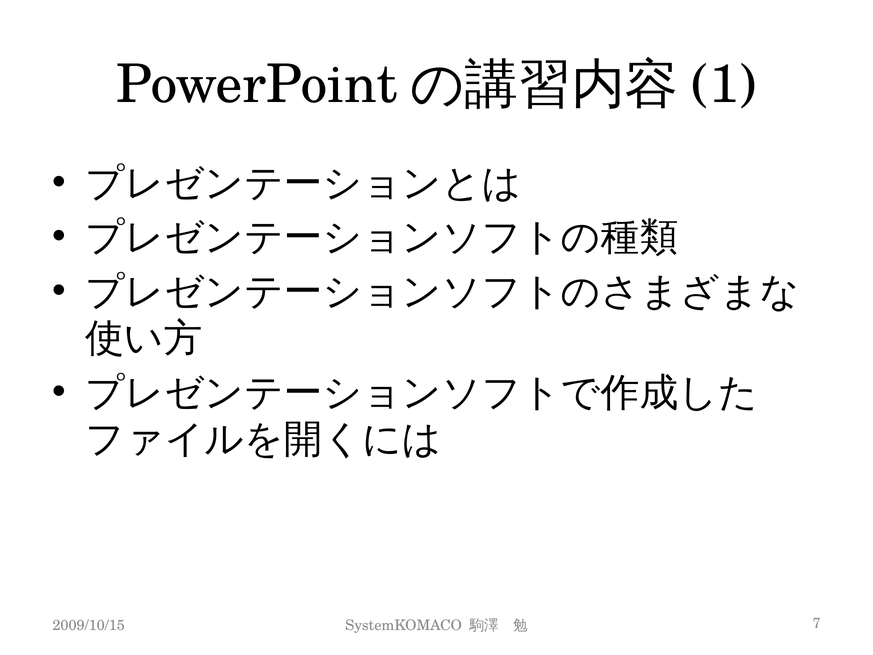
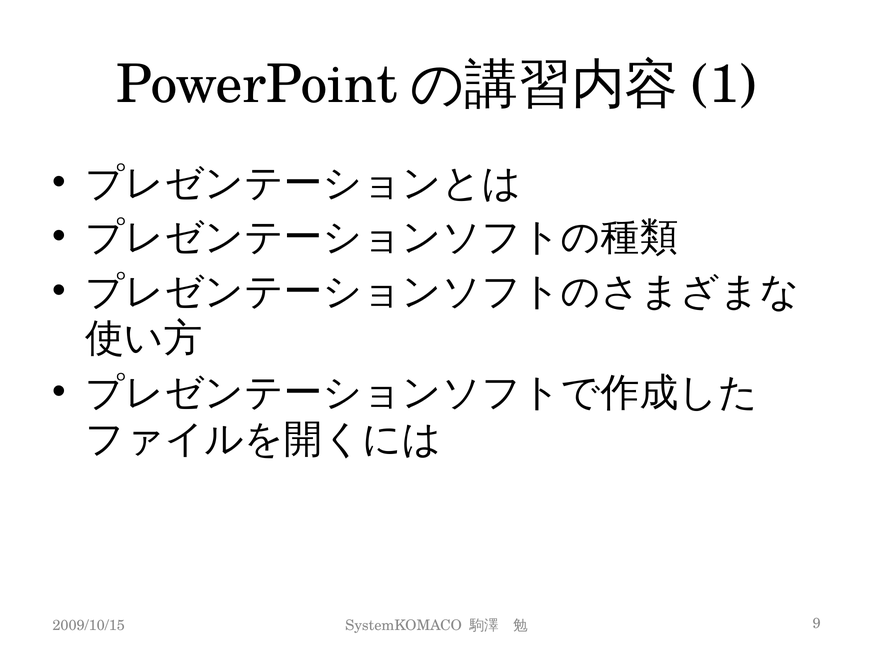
7: 7 -> 9
